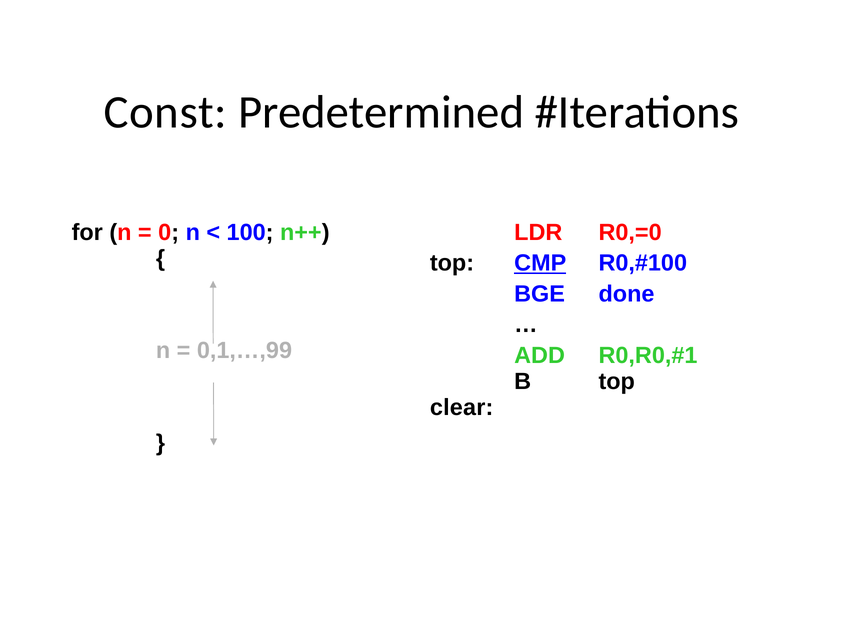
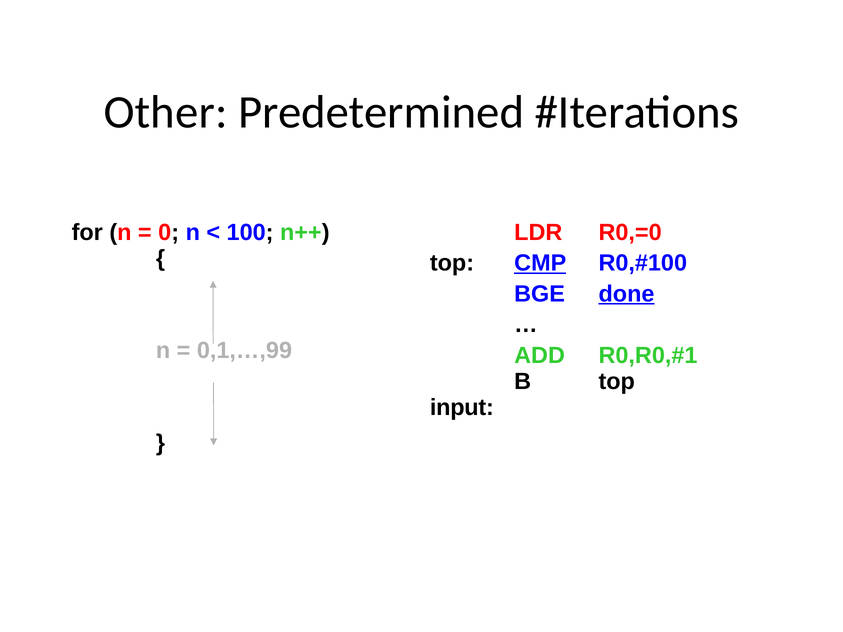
Const: Const -> Other
done underline: none -> present
clear: clear -> input
